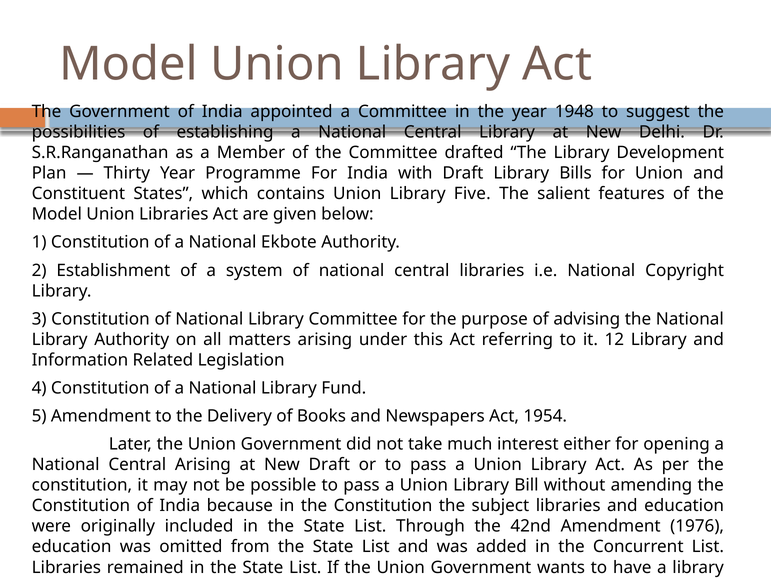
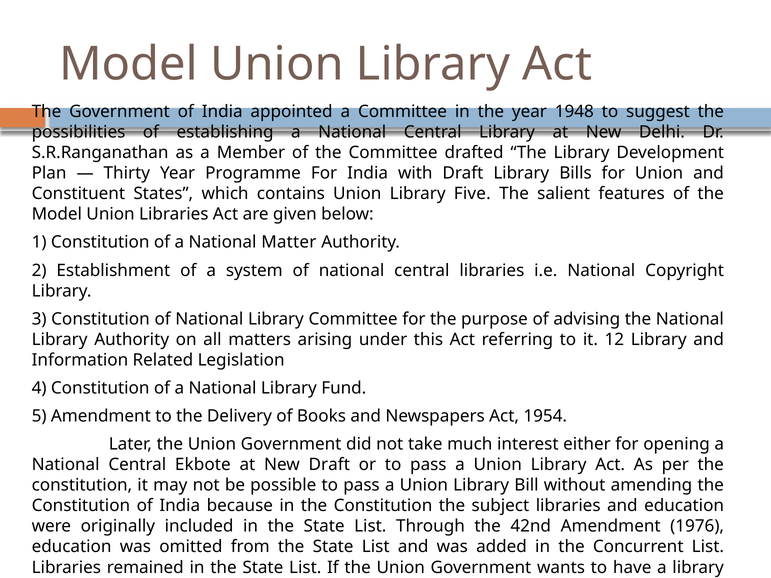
Ekbote: Ekbote -> Matter
Central Arising: Arising -> Ekbote
